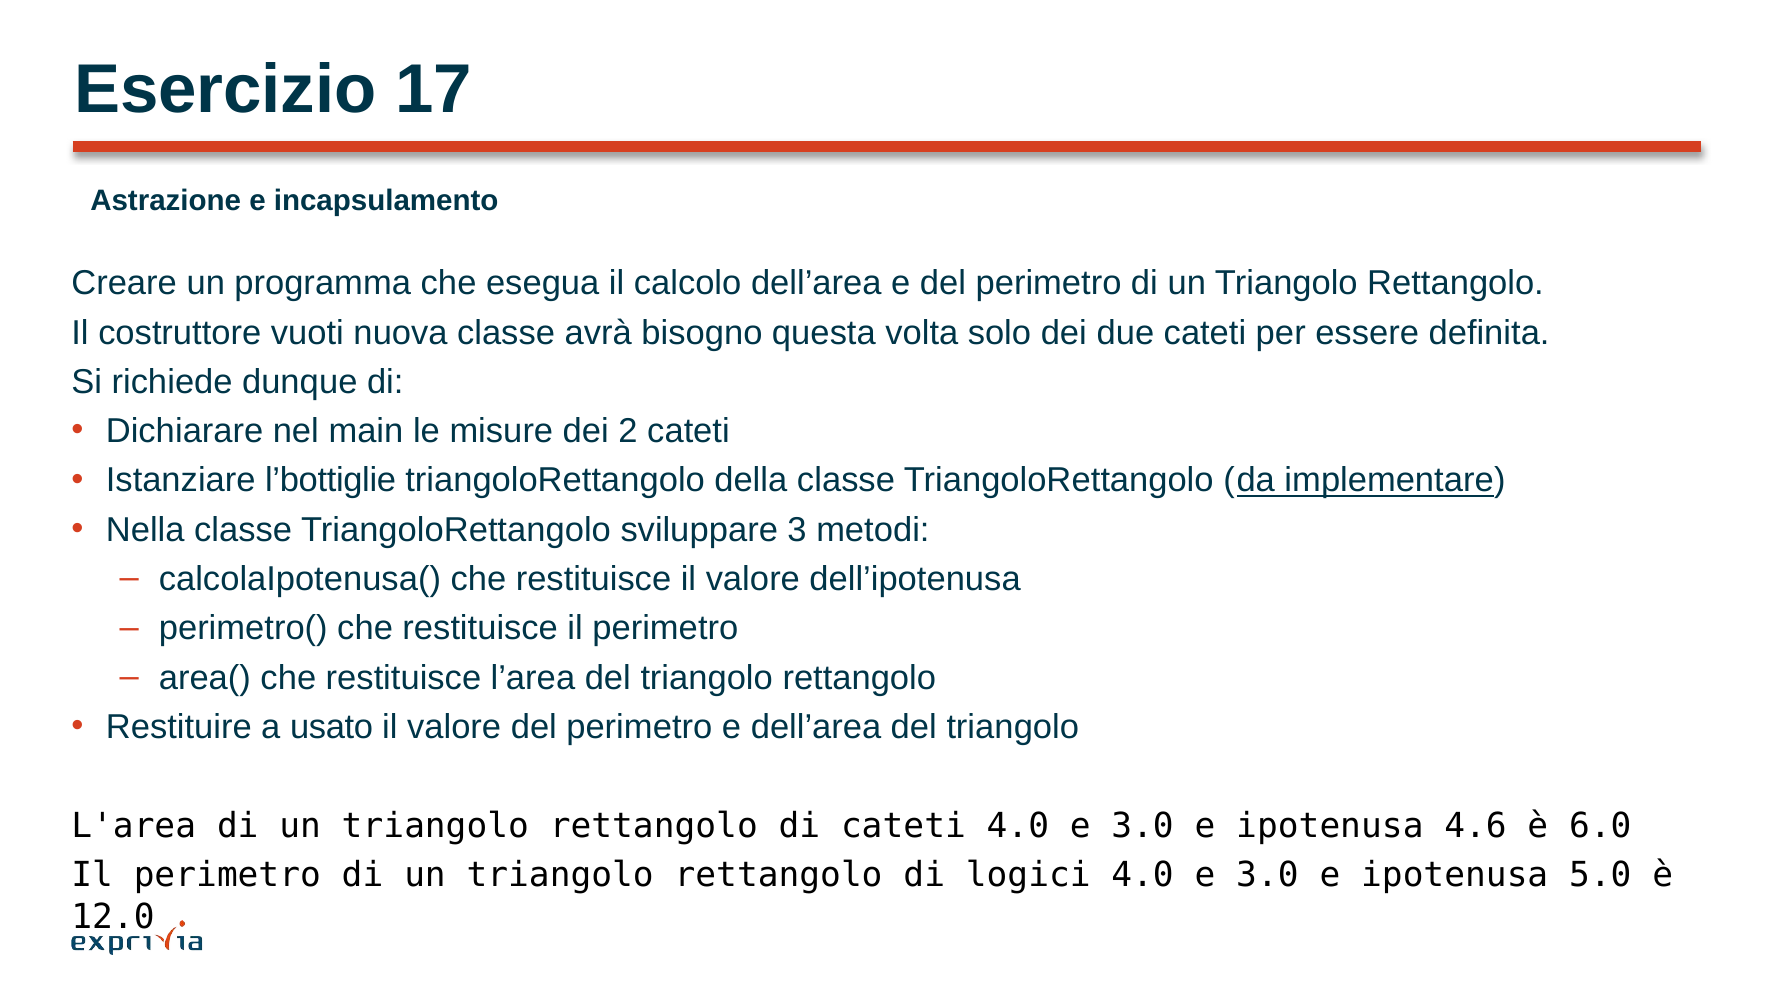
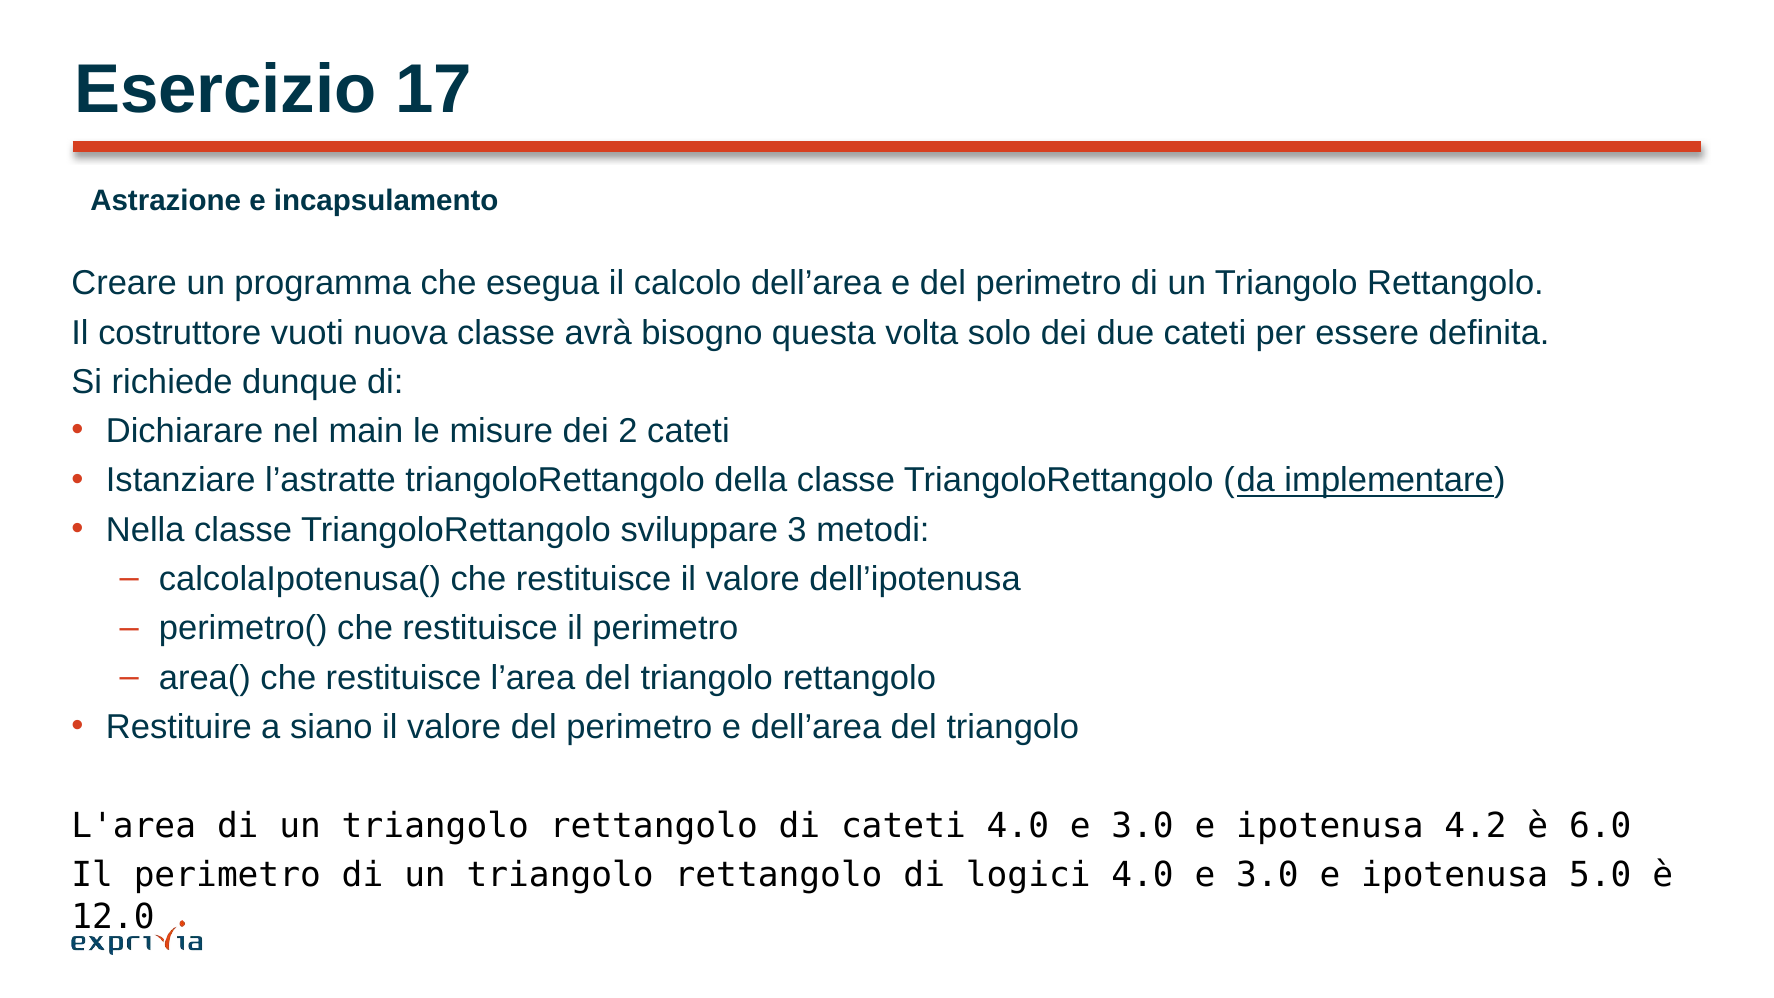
l’bottiglie: l’bottiglie -> l’astratte
usato: usato -> siano
4.6: 4.6 -> 4.2
